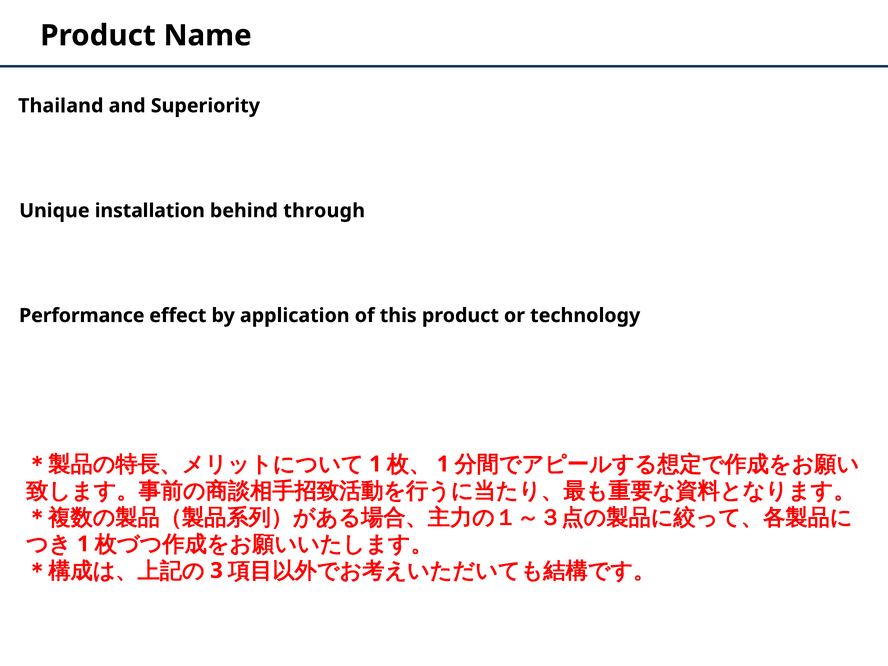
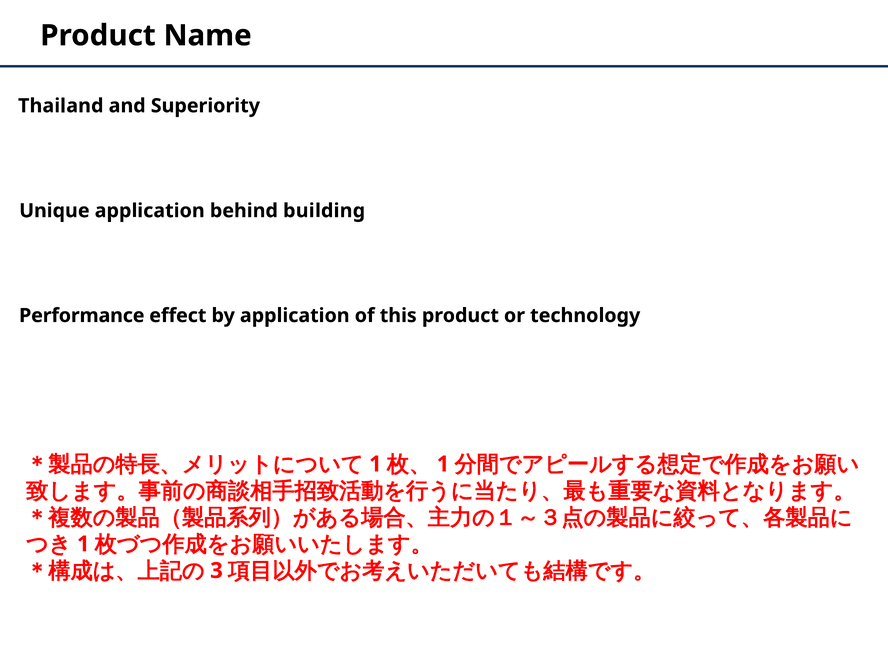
Unique installation: installation -> application
through: through -> building
